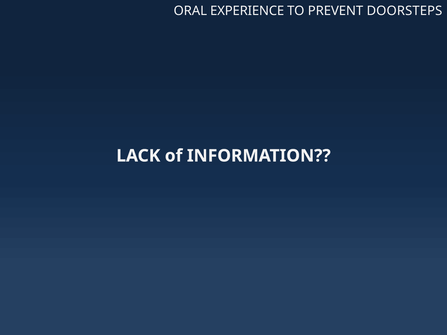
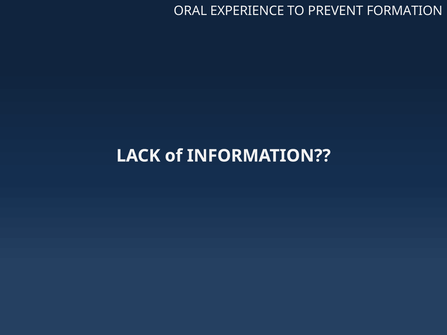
DOORSTEPS: DOORSTEPS -> FORMATION
